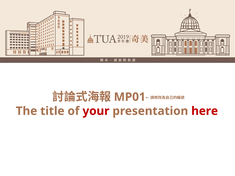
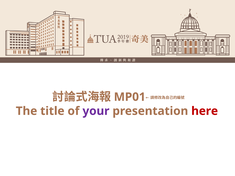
your colour: red -> purple
